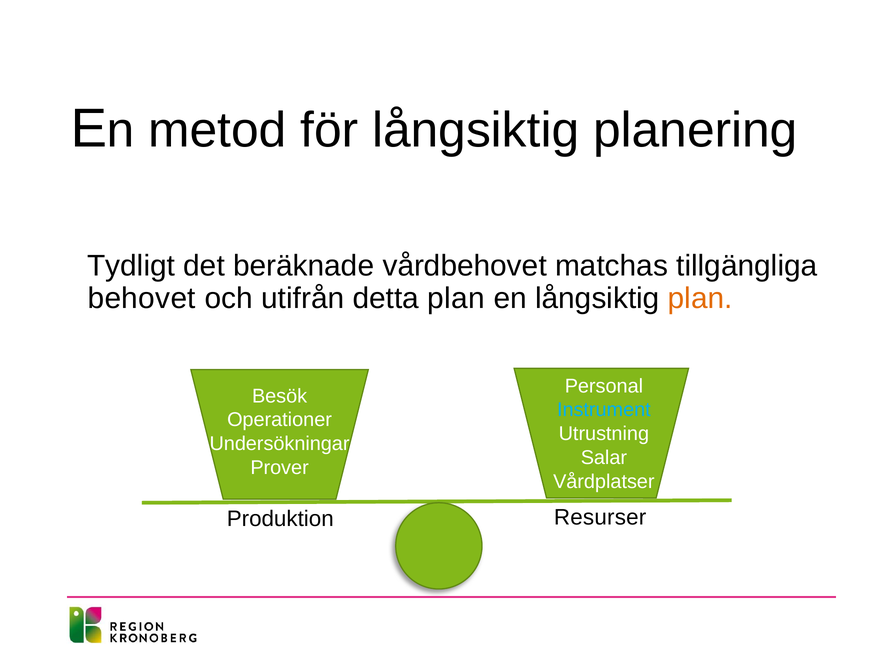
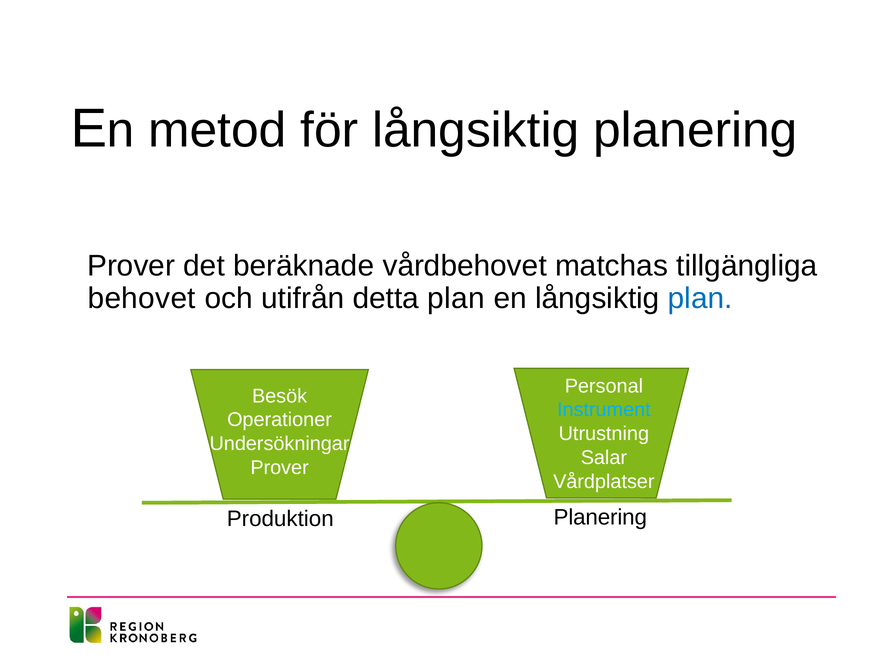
Tydligt at (131, 266): Tydligt -> Prover
plan at (700, 298) colour: orange -> blue
Produktion Resurser: Resurser -> Planering
